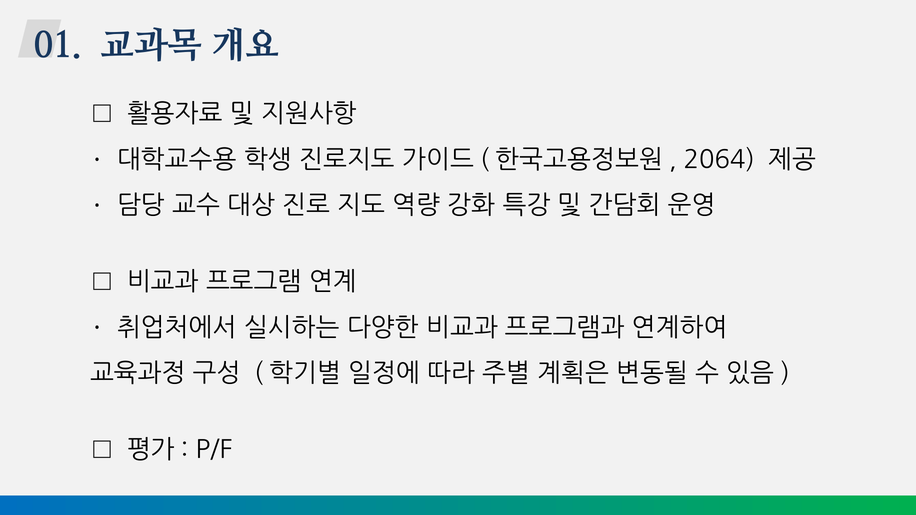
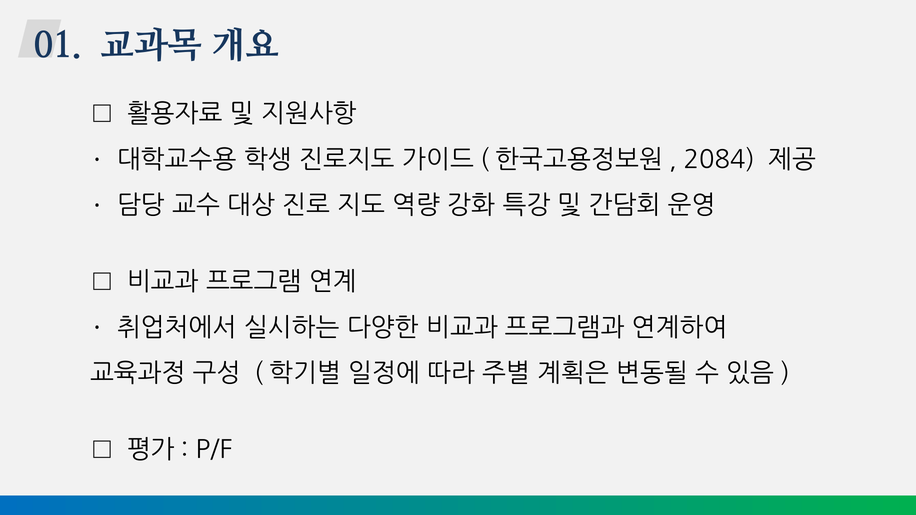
2064: 2064 -> 2084
